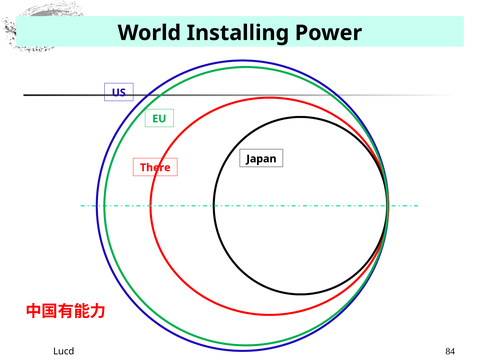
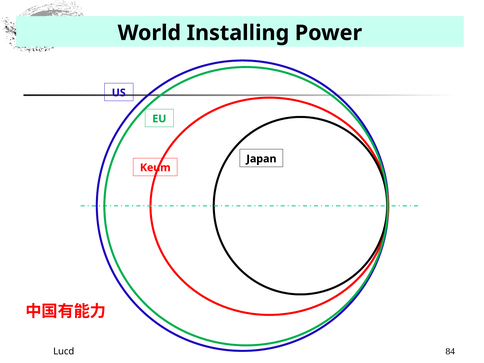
There: There -> Keum
